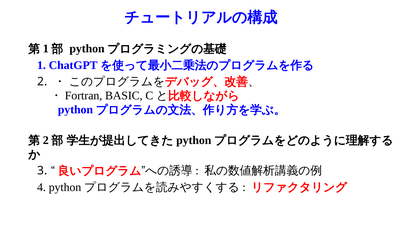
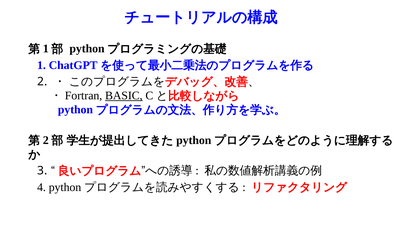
BASIC underline: none -> present
